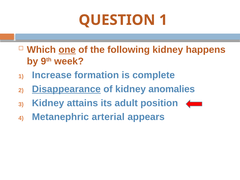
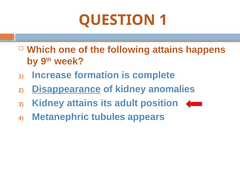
one underline: present -> none
following kidney: kidney -> attains
arterial: arterial -> tubules
